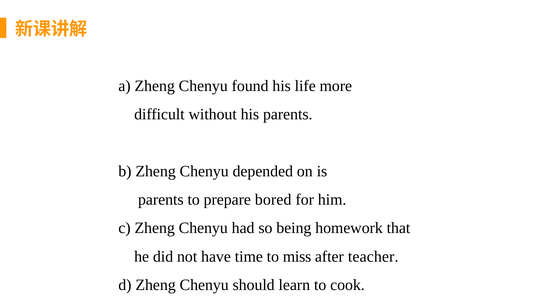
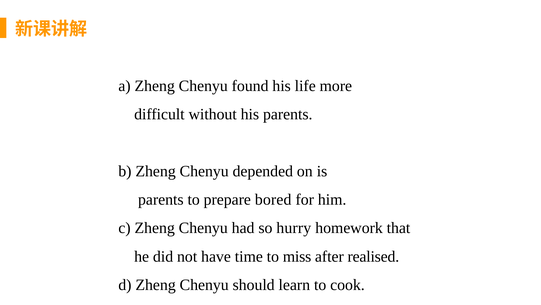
being: being -> hurry
teacher: teacher -> realised
